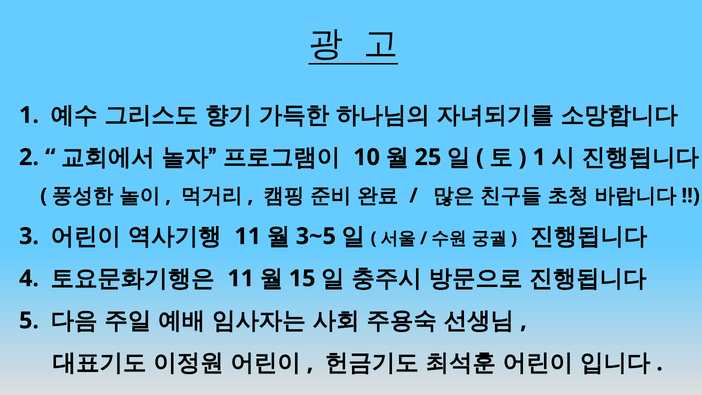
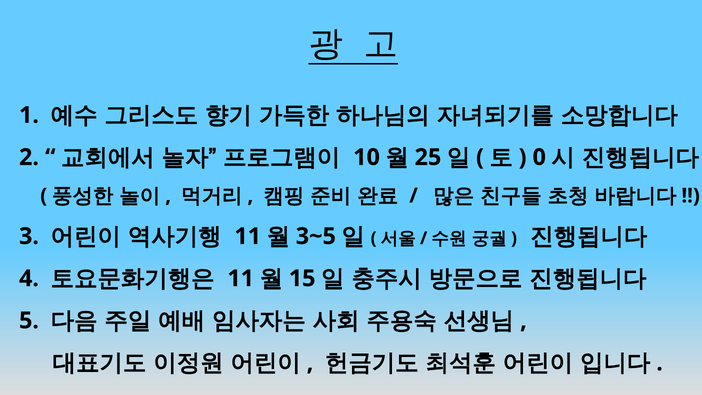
1 at (539, 157): 1 -> 0
